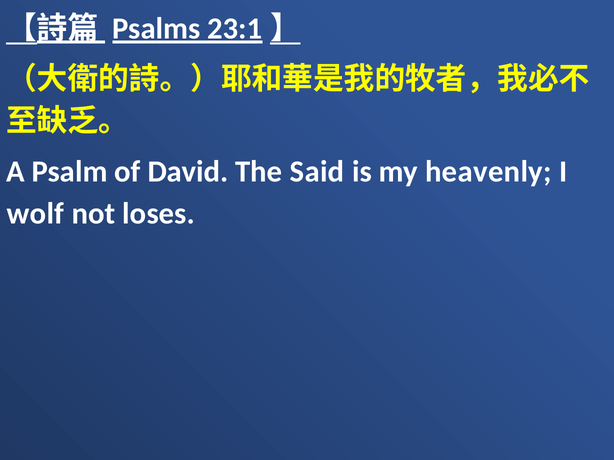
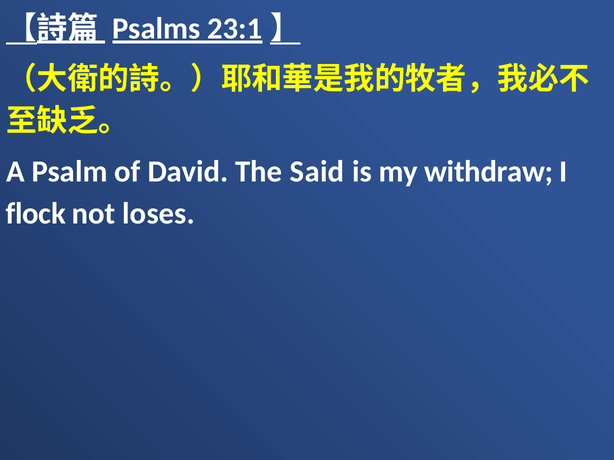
heavenly: heavenly -> withdraw
wolf: wolf -> flock
